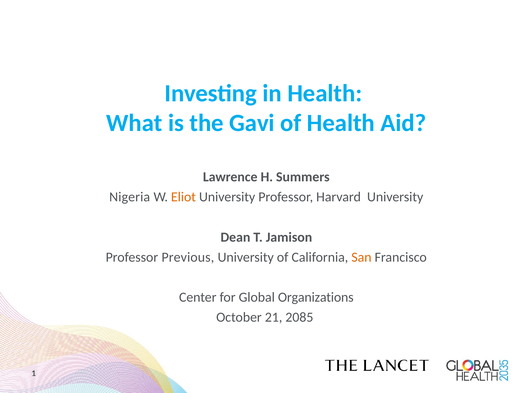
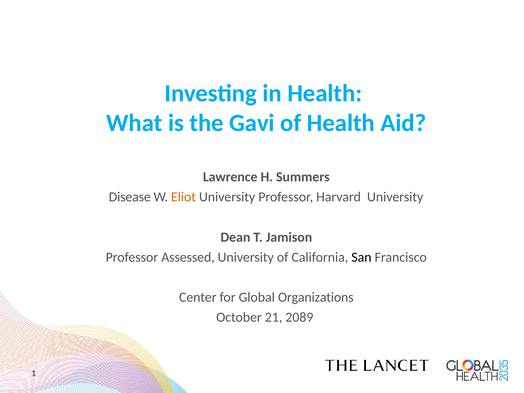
Nigeria: Nigeria -> Disease
Previous: Previous -> Assessed
San colour: orange -> black
2085: 2085 -> 2089
